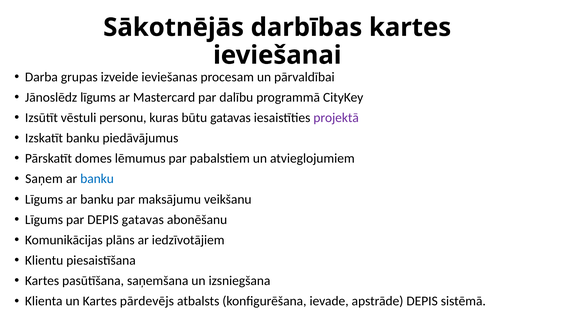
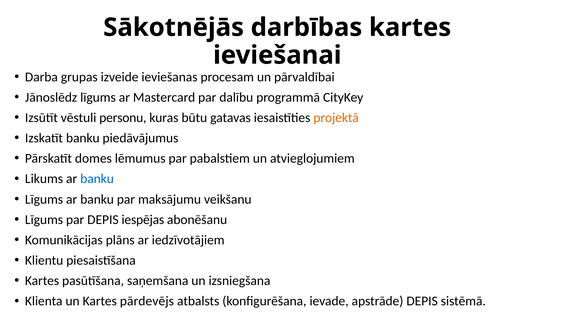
projektā colour: purple -> orange
Saņem: Saņem -> Likums
DEPIS gatavas: gatavas -> iespējas
